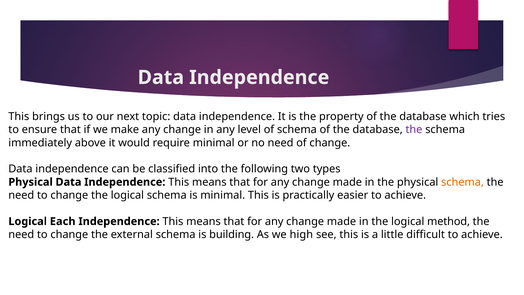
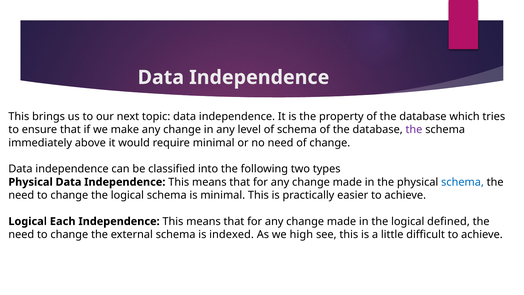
schema at (462, 182) colour: orange -> blue
method: method -> defined
building: building -> indexed
